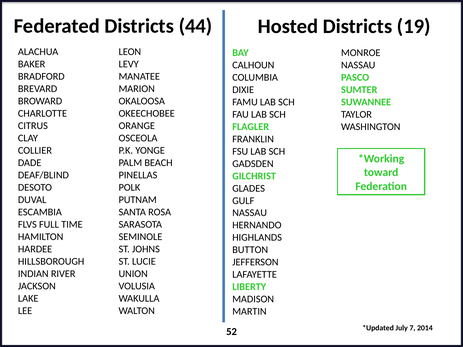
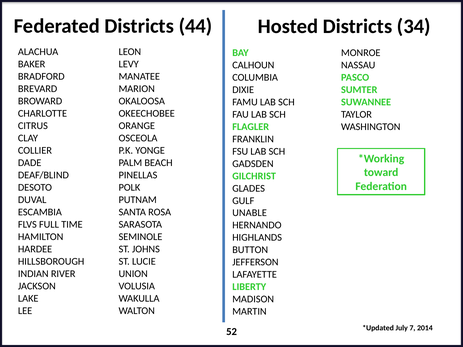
19: 19 -> 34
NASSAU at (250, 213): NASSAU -> UNABLE
